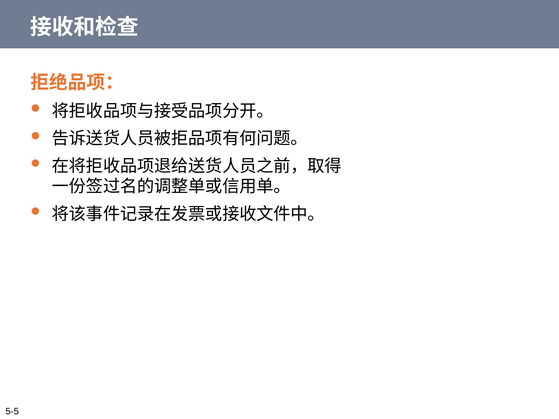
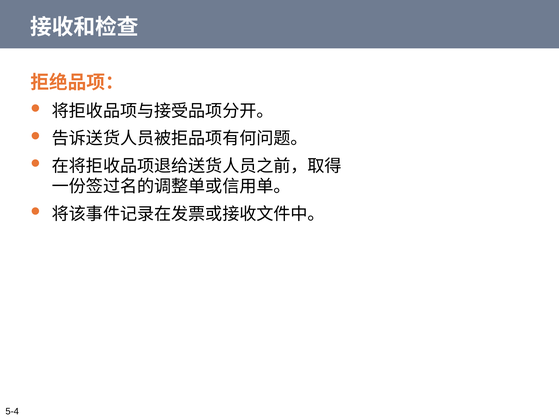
5-5: 5-5 -> 5-4
